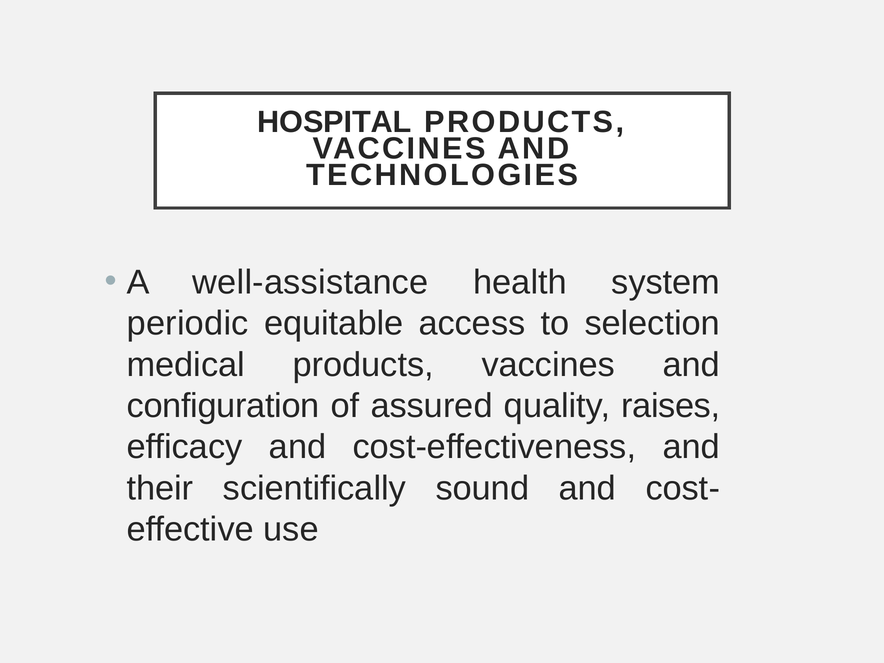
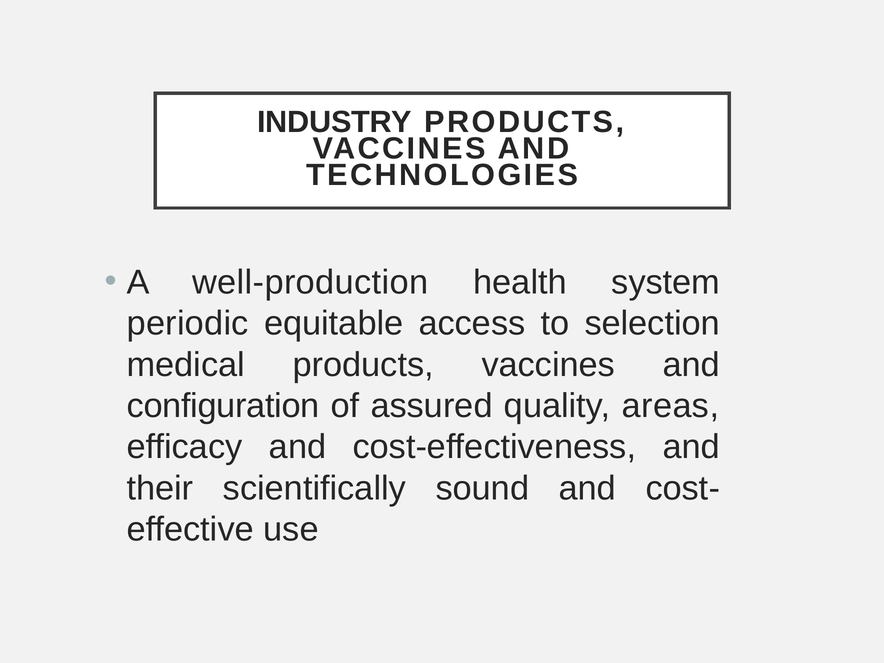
HOSPITAL: HOSPITAL -> INDUSTRY
well-assistance: well-assistance -> well-production
raises: raises -> areas
